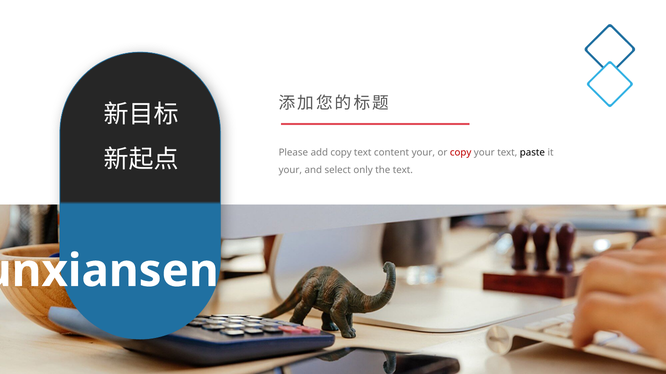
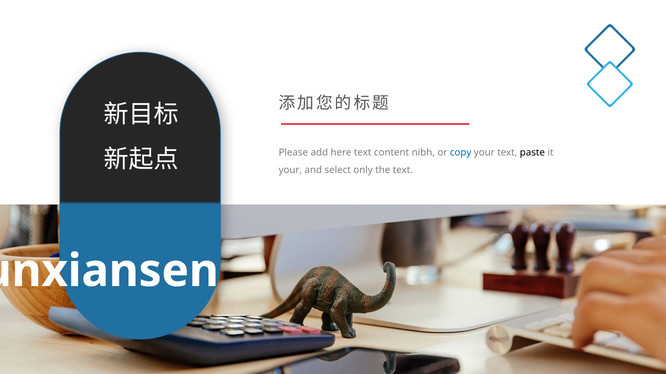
add copy: copy -> here
content your: your -> nibh
copy at (461, 153) colour: red -> blue
